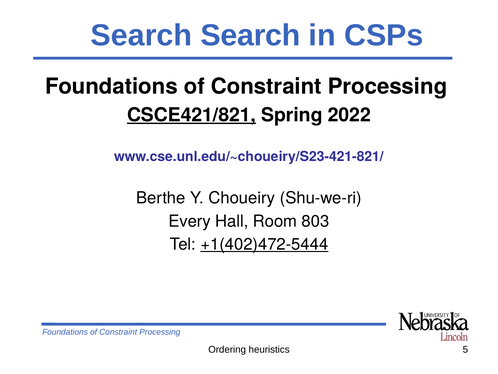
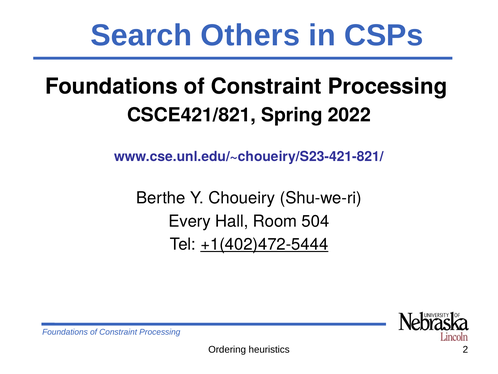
Search Search: Search -> Others
CSCE421/821 underline: present -> none
803: 803 -> 504
5: 5 -> 2
